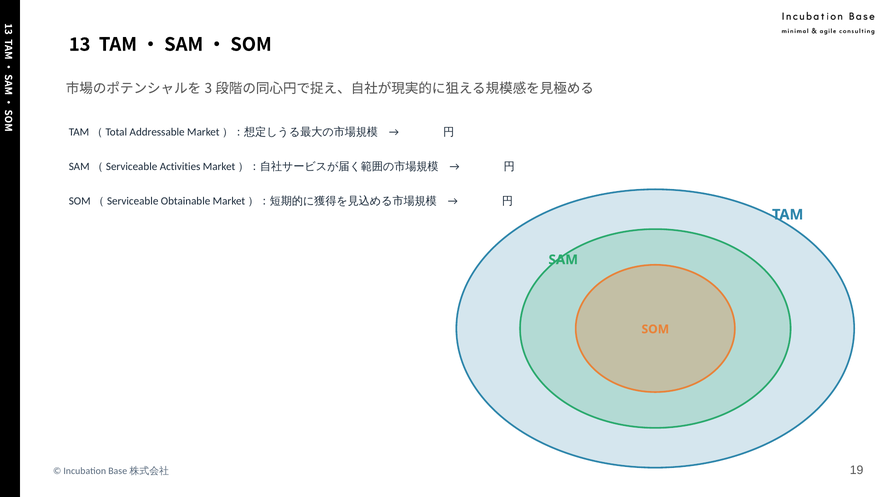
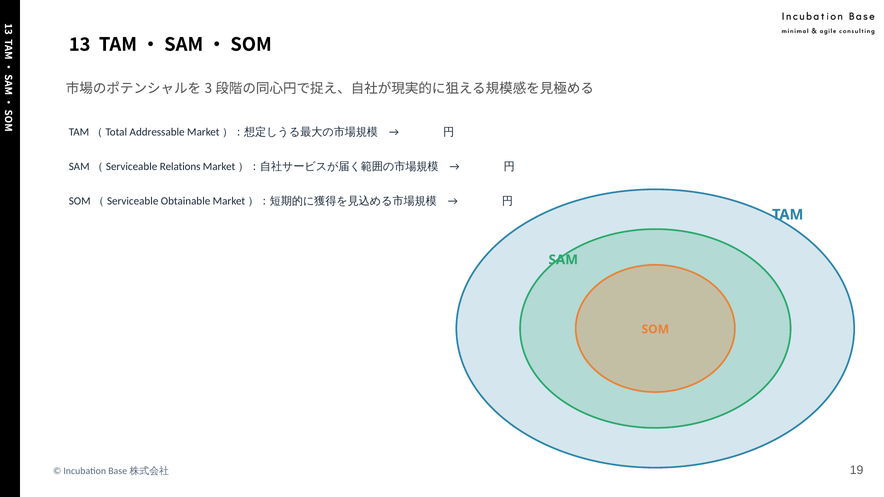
Activities: Activities -> Relations
